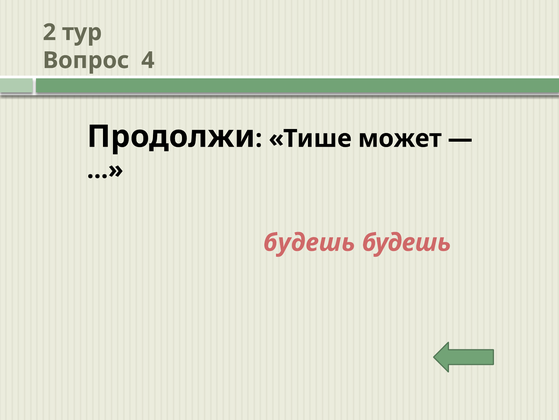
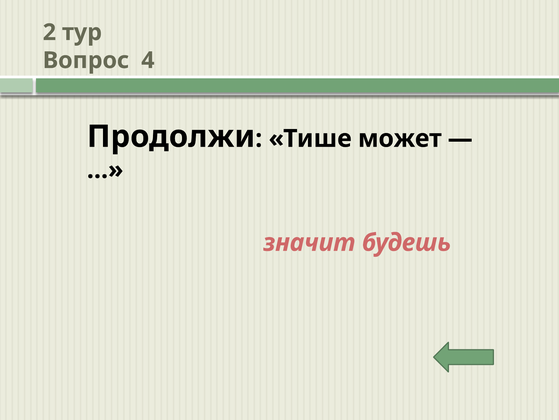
будешь at (309, 242): будешь -> значит
